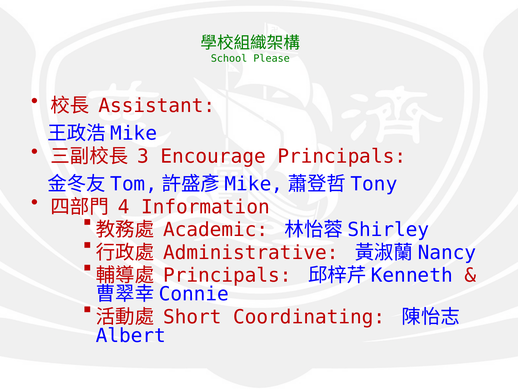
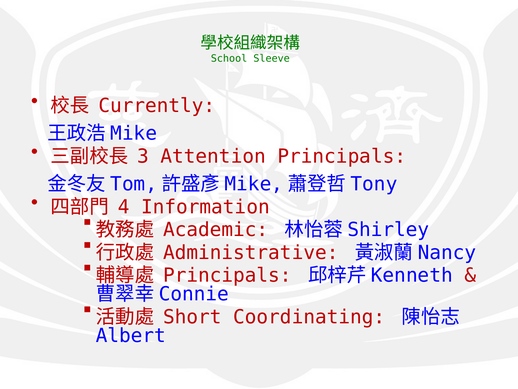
Please: Please -> Sleeve
Assistant: Assistant -> Currently
Encourage: Encourage -> Attention
